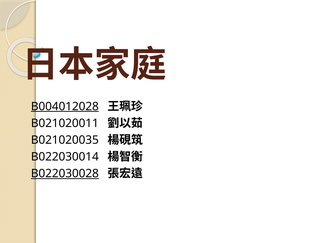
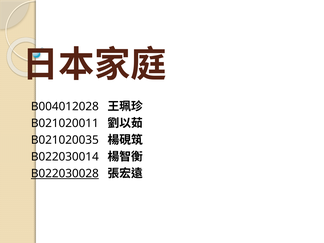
B004012028 underline: present -> none
